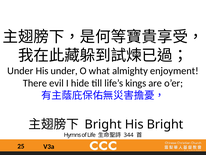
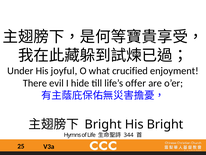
His under: under -> joyful
almighty: almighty -> crucified
kings: kings -> offer
